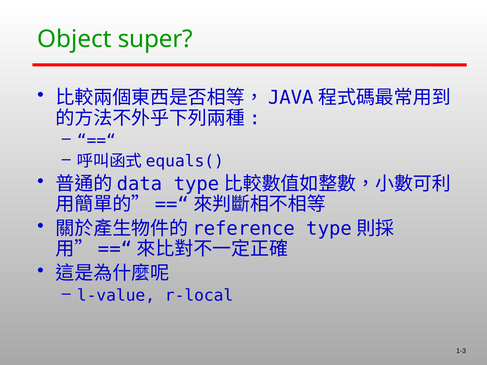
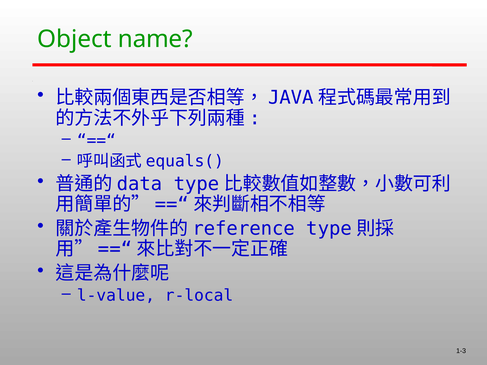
super: super -> name
